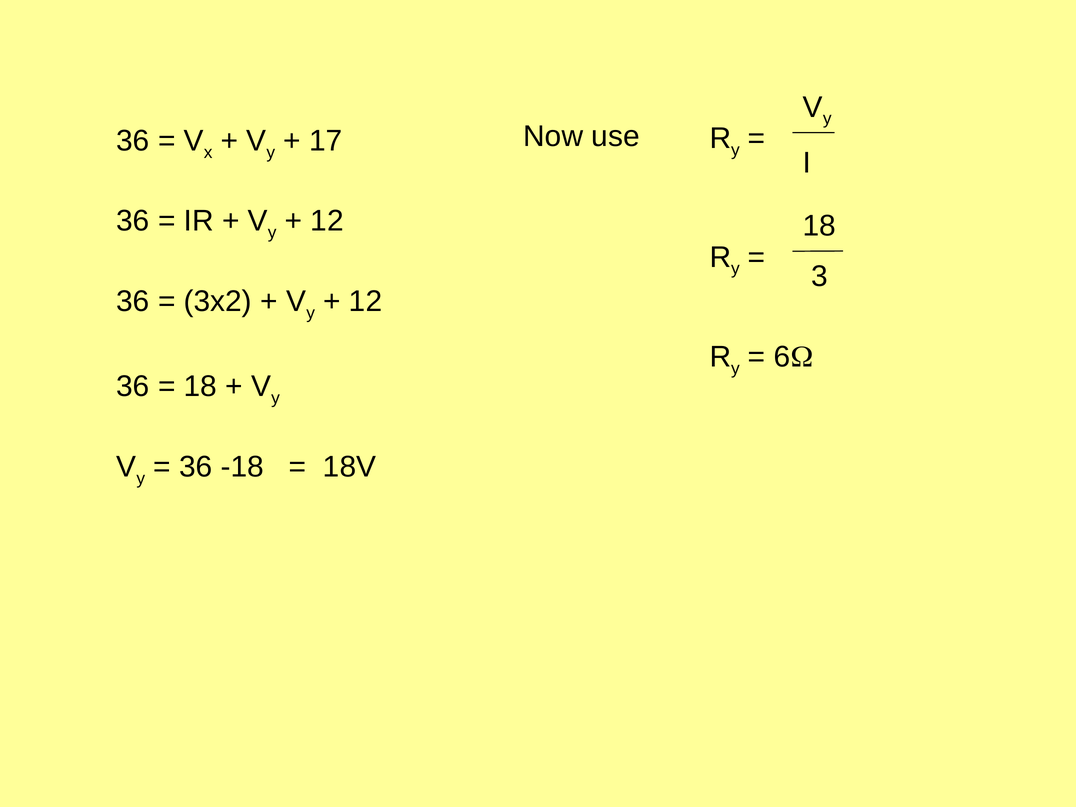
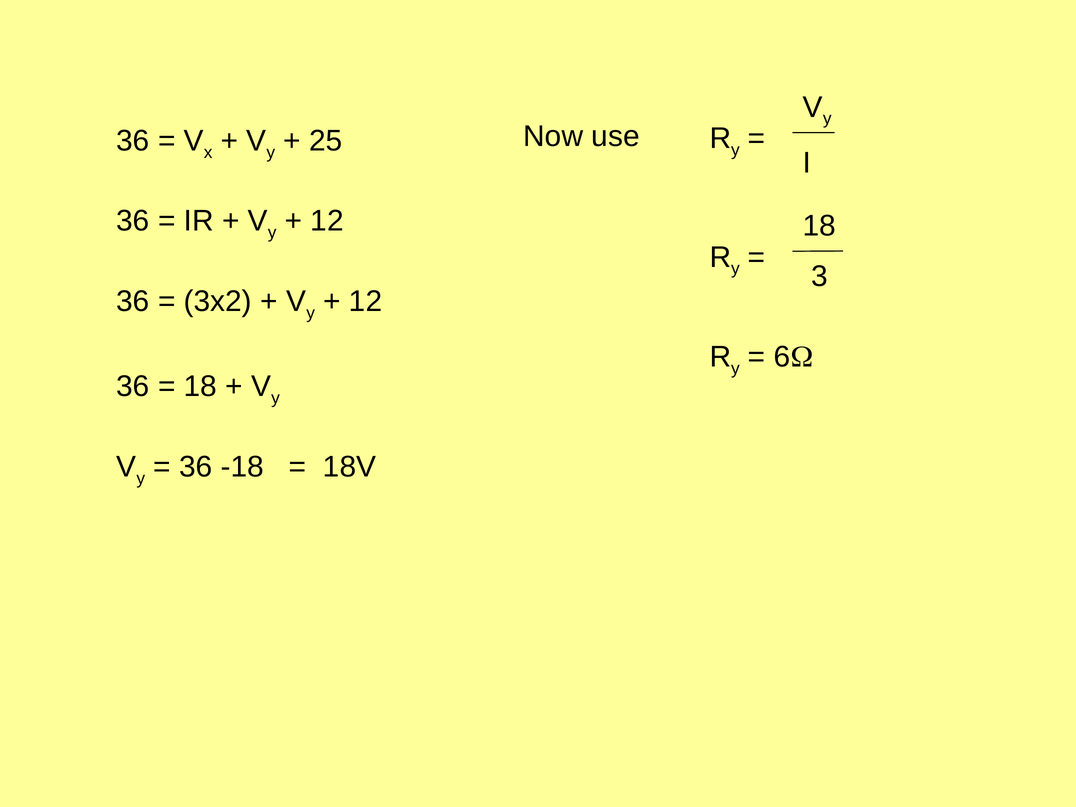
17: 17 -> 25
